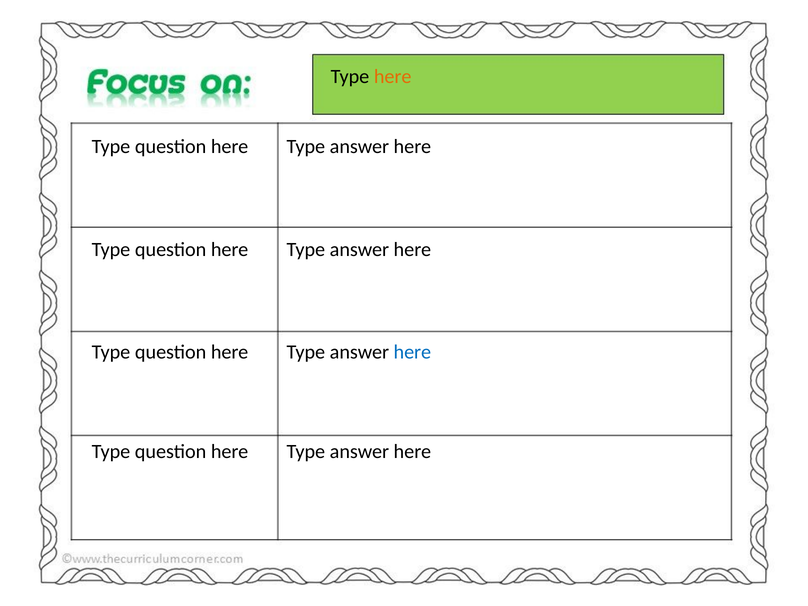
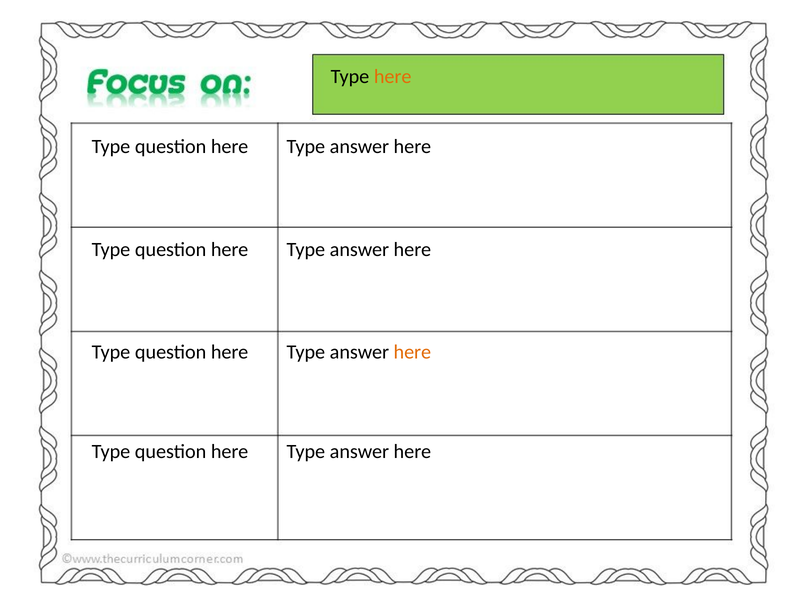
here at (412, 352) colour: blue -> orange
